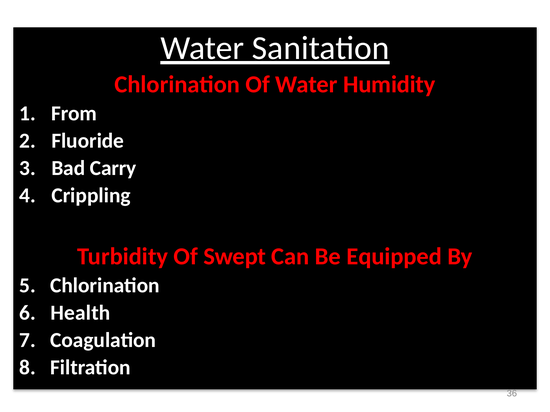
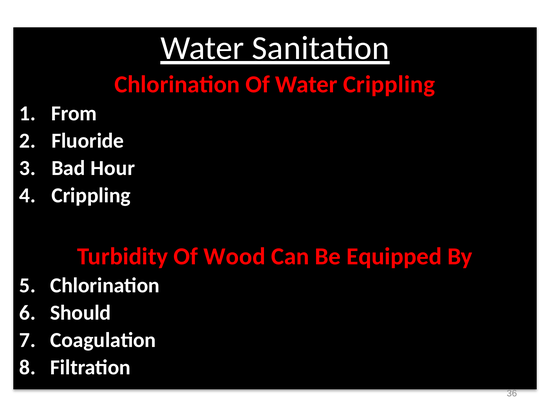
Water Humidity: Humidity -> Crippling
Carry: Carry -> Hour
Swept: Swept -> Wood
Health: Health -> Should
